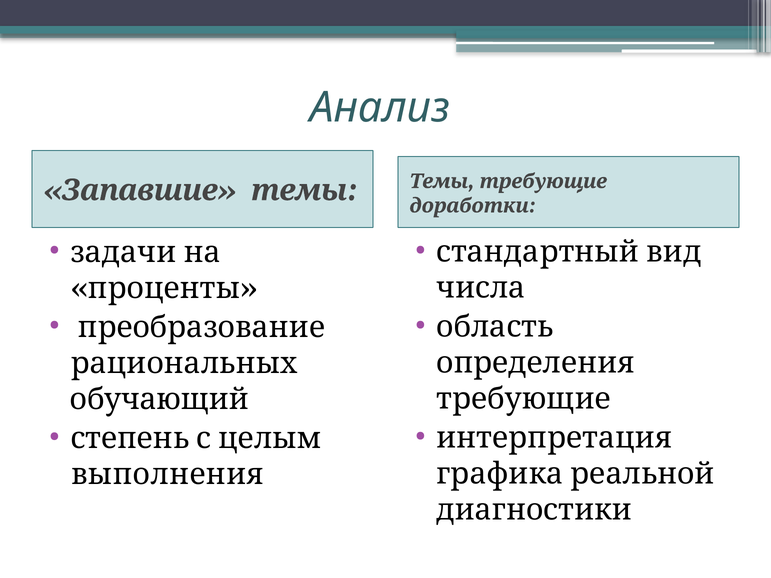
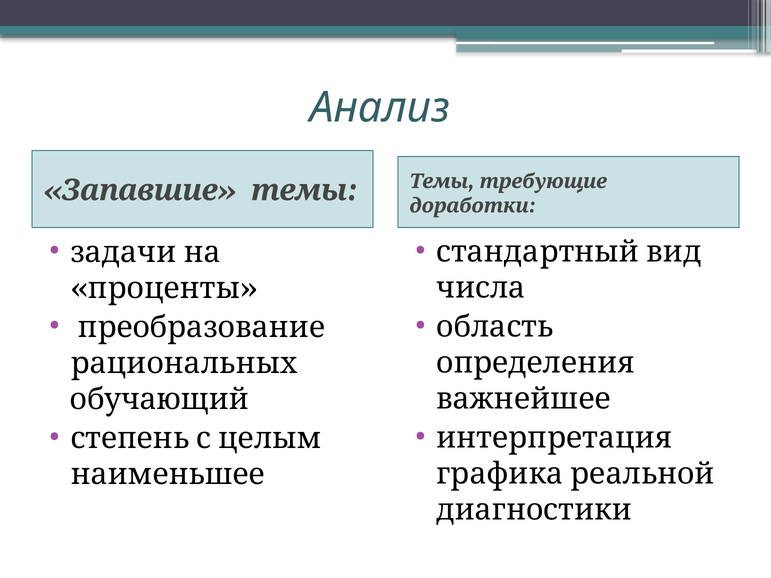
требующие at (524, 399): требующие -> важнейшее
выполнения: выполнения -> наименьшее
